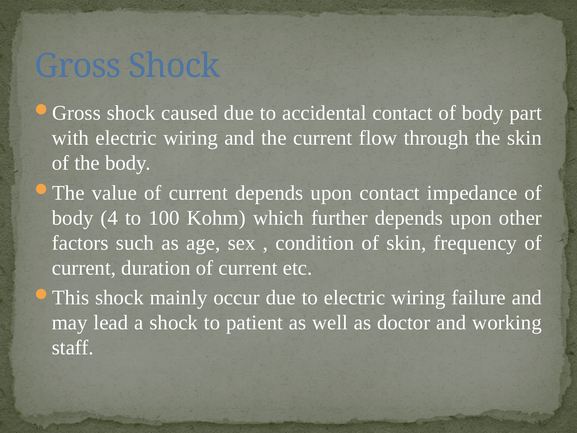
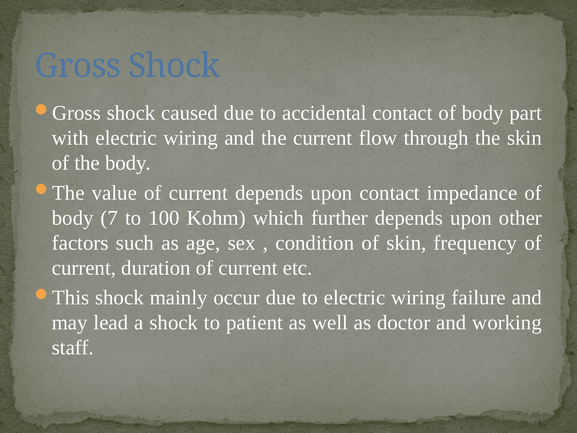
4: 4 -> 7
